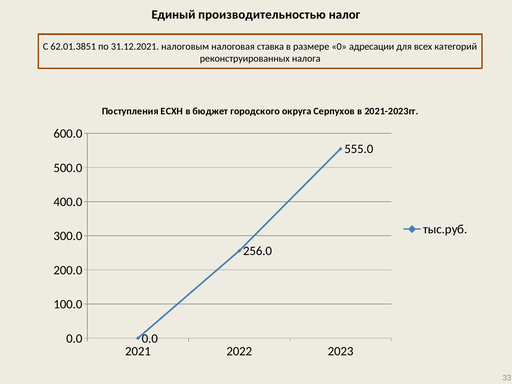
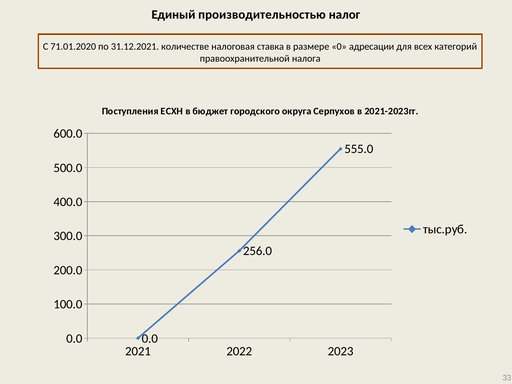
62.01.3851: 62.01.3851 -> 71.01.2020
налоговым: налоговым -> количестве
реконструированных: реконструированных -> правоохранительной
